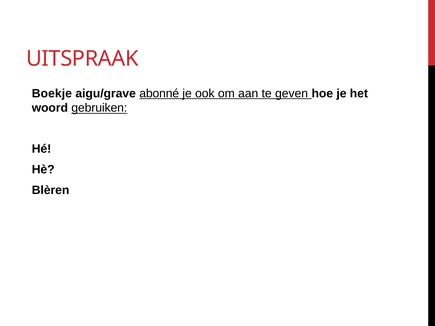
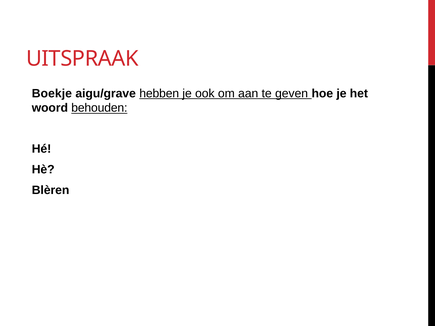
abonné: abonné -> hebben
gebruiken: gebruiken -> behouden
